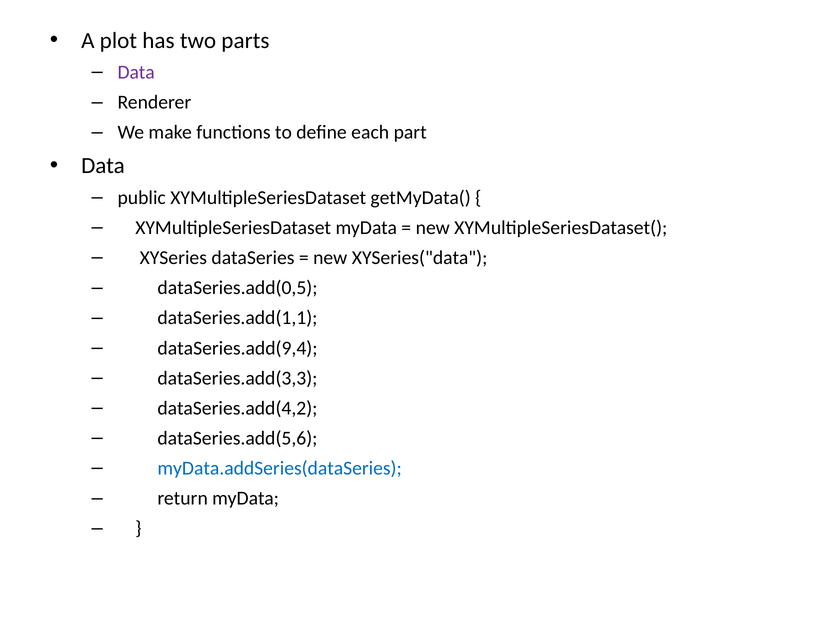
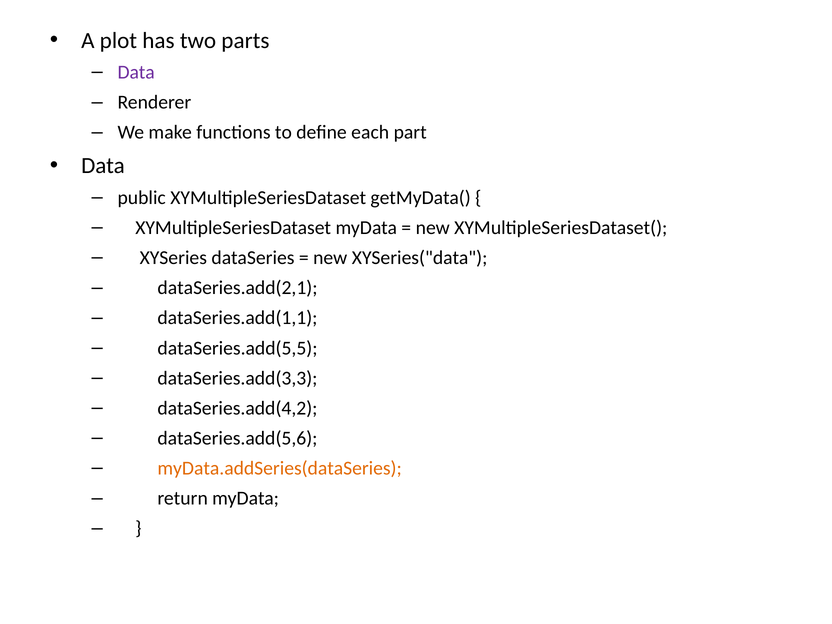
dataSeries.add(0,5: dataSeries.add(0,5 -> dataSeries.add(2,1
dataSeries.add(9,4: dataSeries.add(9,4 -> dataSeries.add(5,5
myData.addSeries(dataSeries colour: blue -> orange
